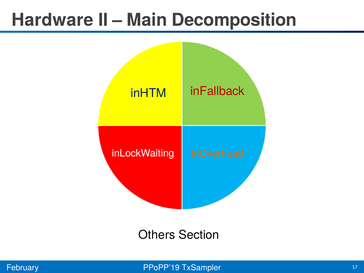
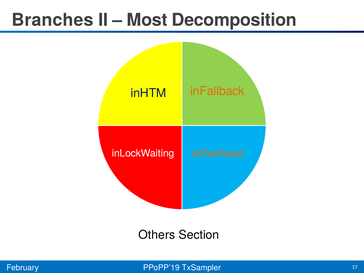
Hardware: Hardware -> Branches
Main: Main -> Most
inFallback colour: red -> orange
